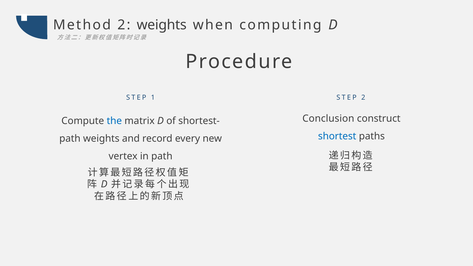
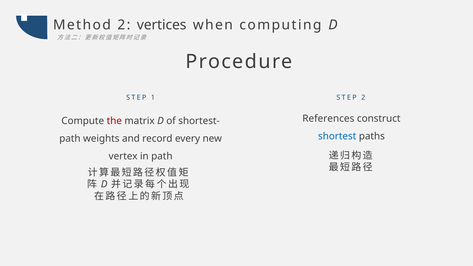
2 weights: weights -> vertices
Conclusion: Conclusion -> References
the colour: blue -> red
